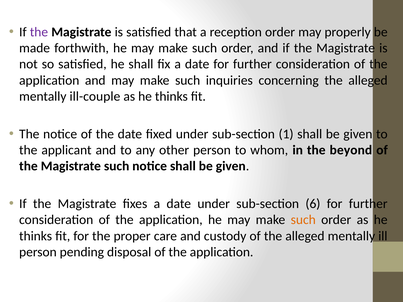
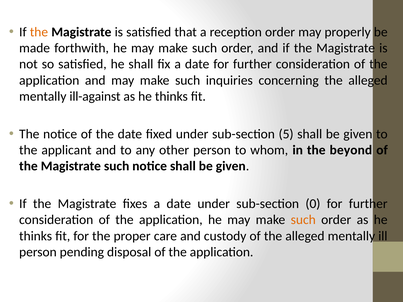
the at (39, 32) colour: purple -> orange
ill-couple: ill-couple -> ill-against
1: 1 -> 5
6: 6 -> 0
